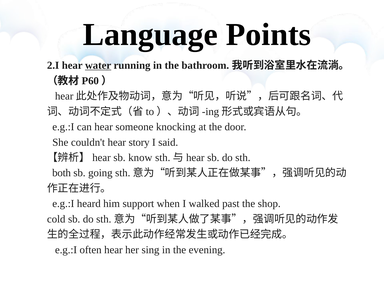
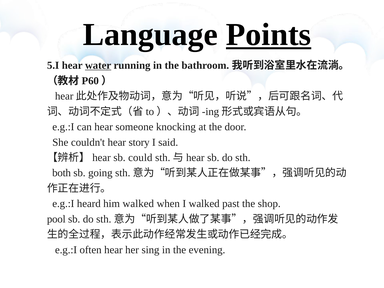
Points underline: none -> present
2.I: 2.I -> 5.I
know: know -> could
him support: support -> walked
cold: cold -> pool
